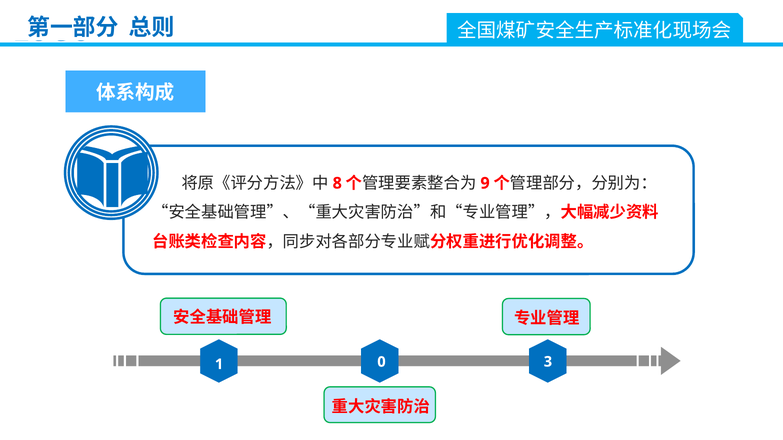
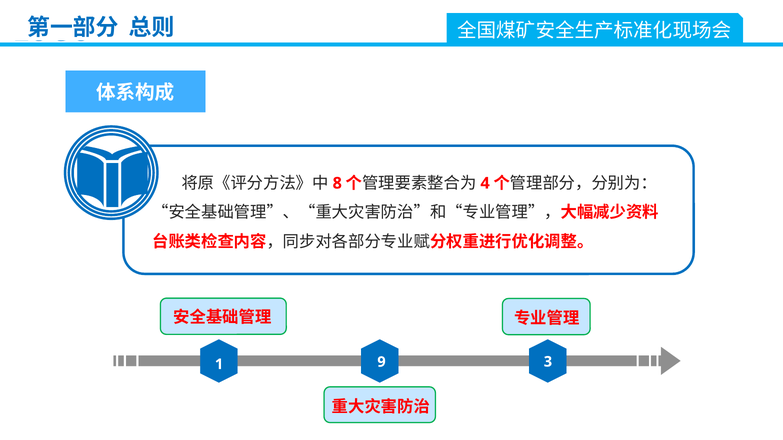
9: 9 -> 4
0: 0 -> 9
